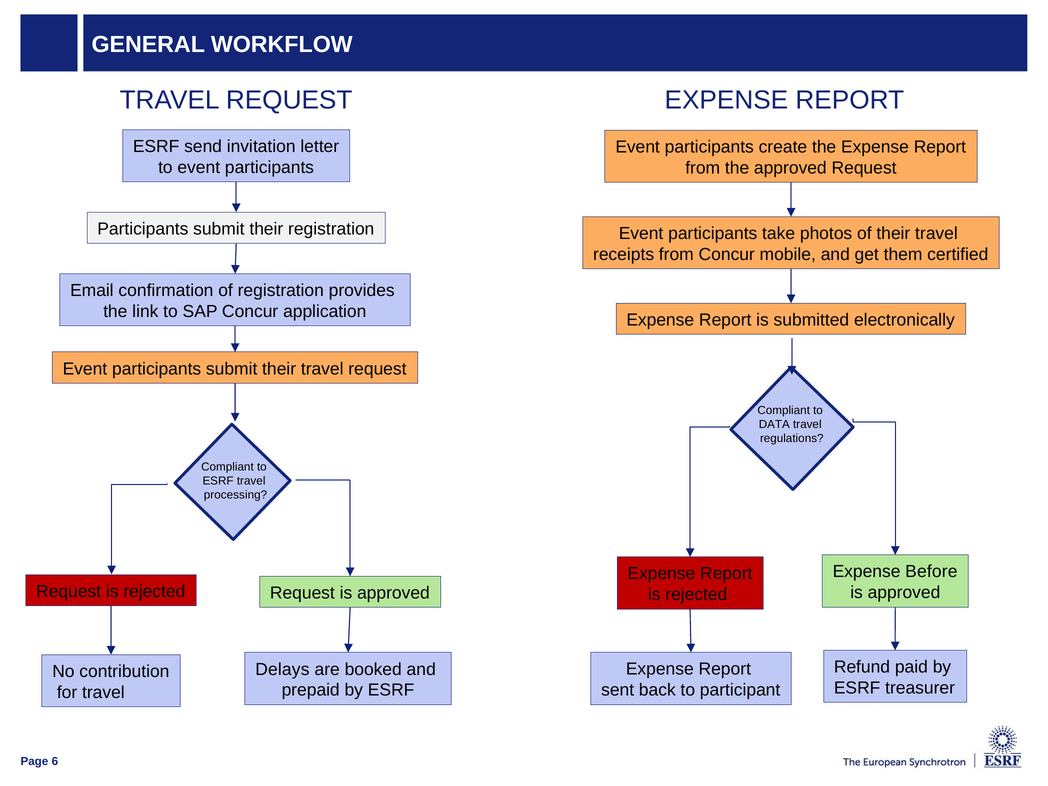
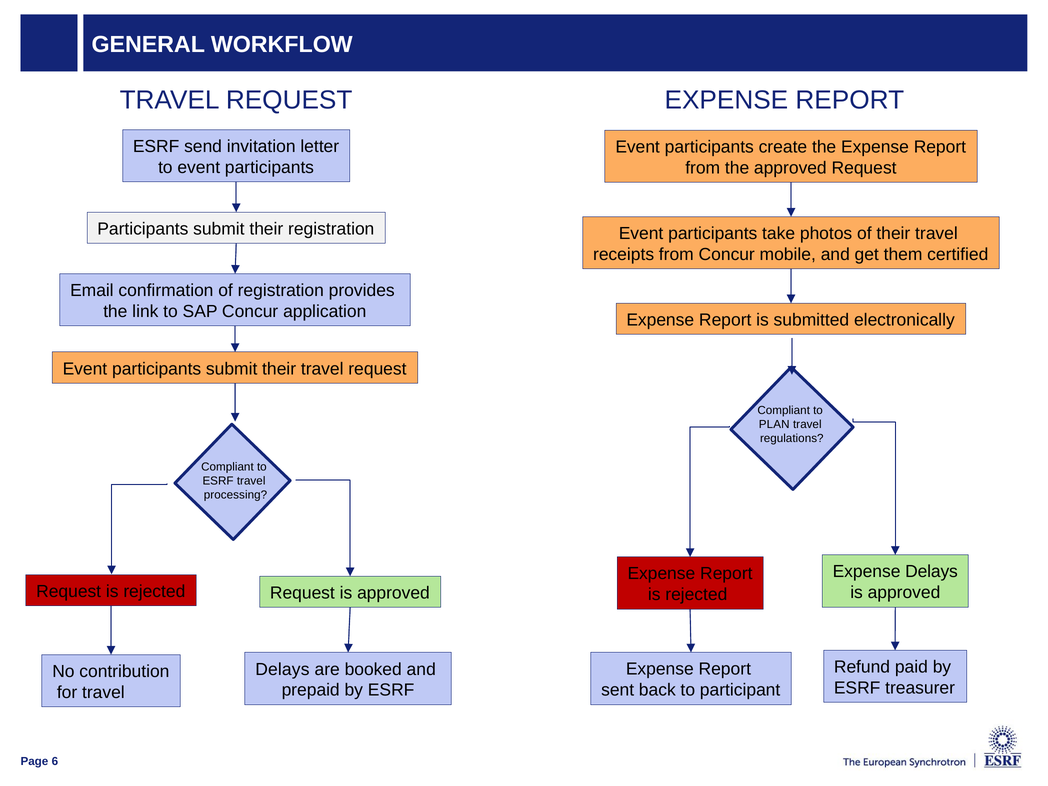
DATA: DATA -> PLAN
Expense Before: Before -> Delays
